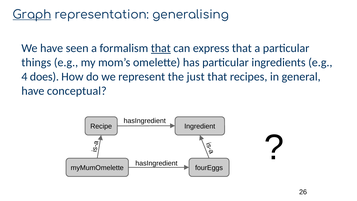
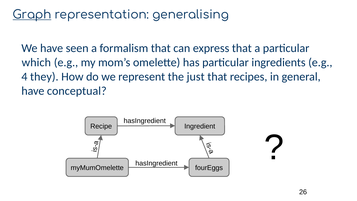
that at (161, 48) underline: present -> none
things: things -> which
does: does -> they
